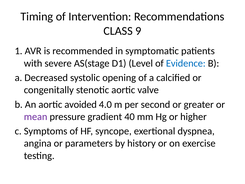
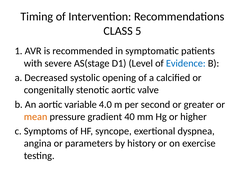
9: 9 -> 5
avoided: avoided -> variable
mean colour: purple -> orange
